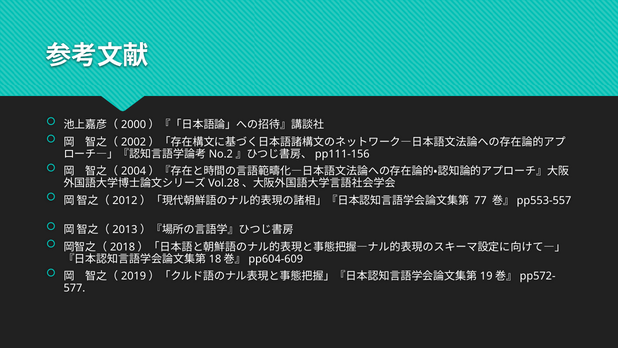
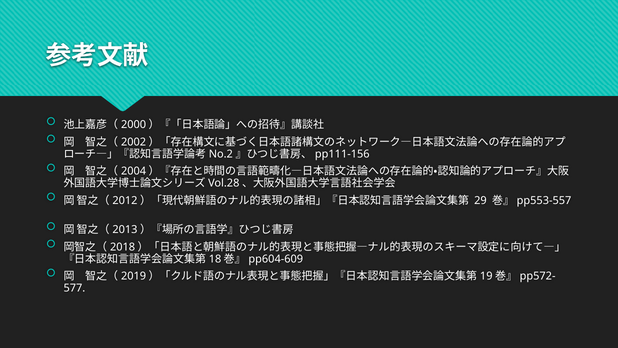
77: 77 -> 29
